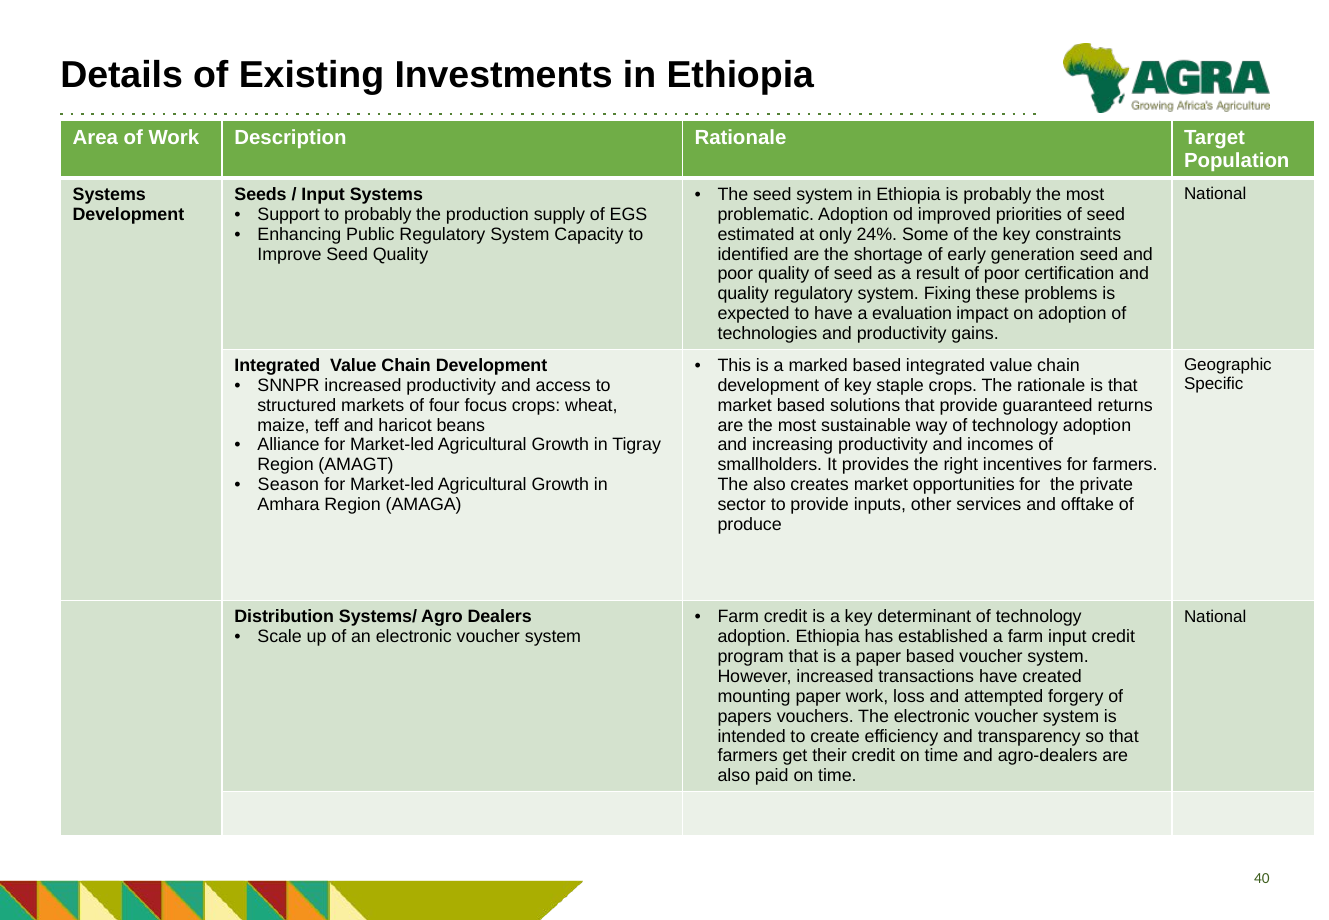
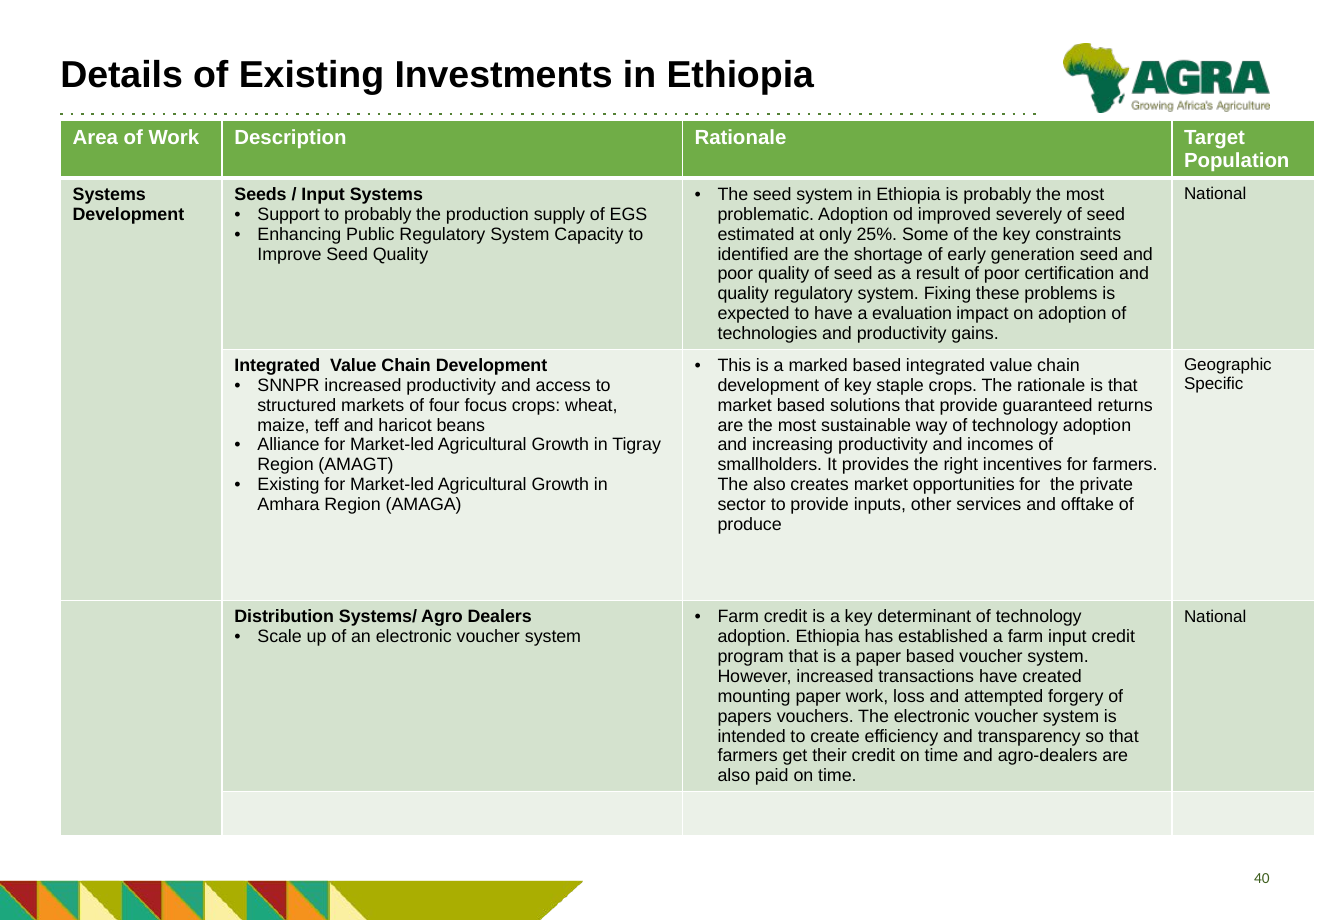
priorities: priorities -> severely
24%: 24% -> 25%
Season at (288, 485): Season -> Existing
